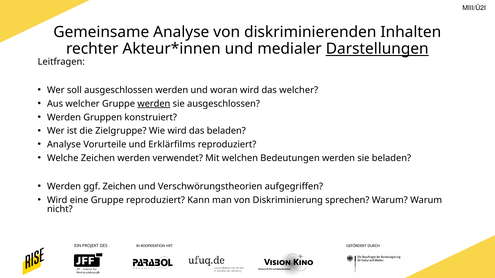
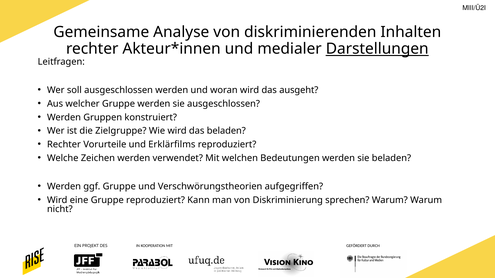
das welcher: welcher -> ausgeht
werden at (154, 104) underline: present -> none
Analyse at (64, 145): Analyse -> Rechter
ggf Zeichen: Zeichen -> Gruppe
